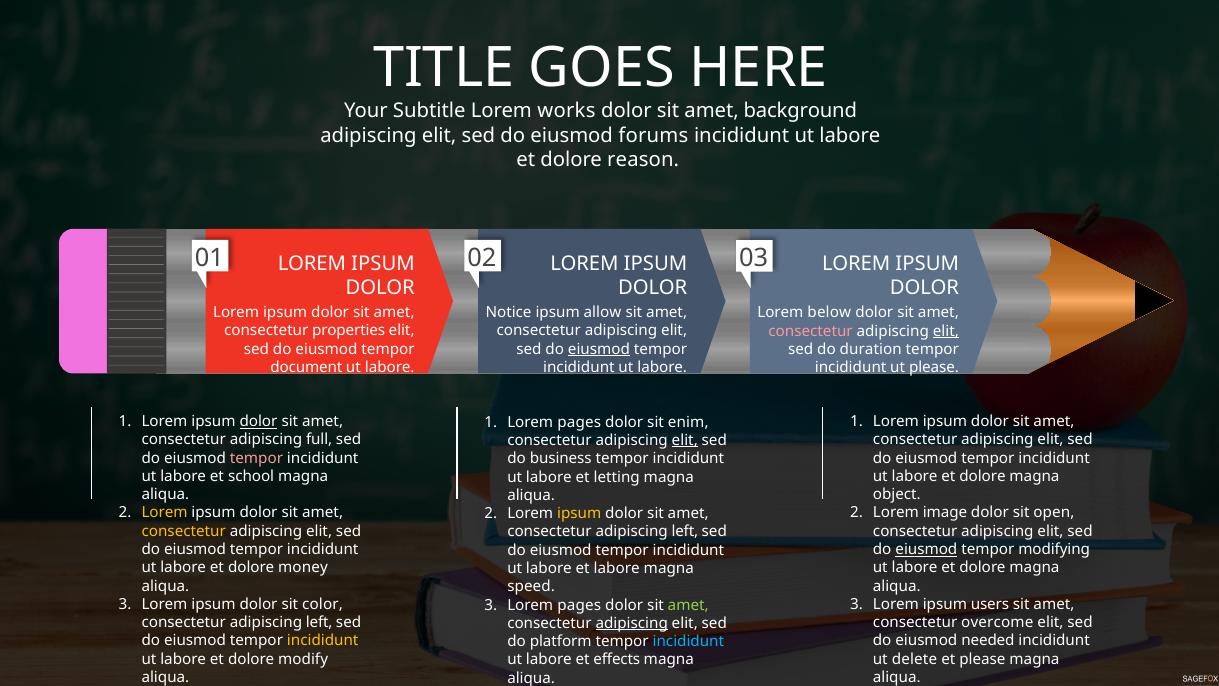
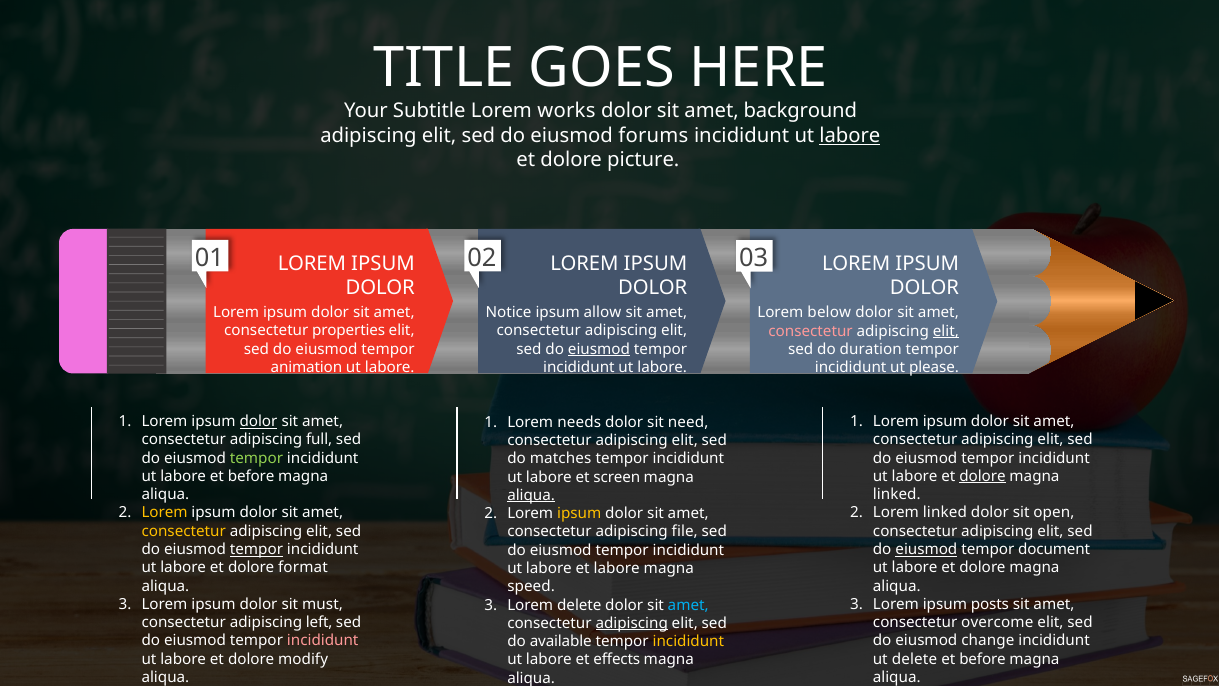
labore at (850, 135) underline: none -> present
reason: reason -> picture
document: document -> animation
pages at (579, 422): pages -> needs
enim: enim -> need
elit at (685, 440) underline: present -> none
tempor at (256, 458) colour: pink -> light green
business: business -> matches
labore et school: school -> before
dolore at (983, 476) underline: none -> present
letting: letting -> screen
object at (897, 494): object -> linked
aliqua at (531, 495) underline: none -> present
Lorem image: image -> linked
left at (685, 532): left -> file
tempor at (256, 549) underline: none -> present
modifying: modifying -> document
money: money -> format
color: color -> must
users: users -> posts
pages at (579, 605): pages -> delete
amet at (688, 605) colour: light green -> light blue
incididunt at (323, 641) colour: yellow -> pink
needed: needed -> change
platform: platform -> available
incididunt at (688, 641) colour: light blue -> yellow
please at (982, 659): please -> before
